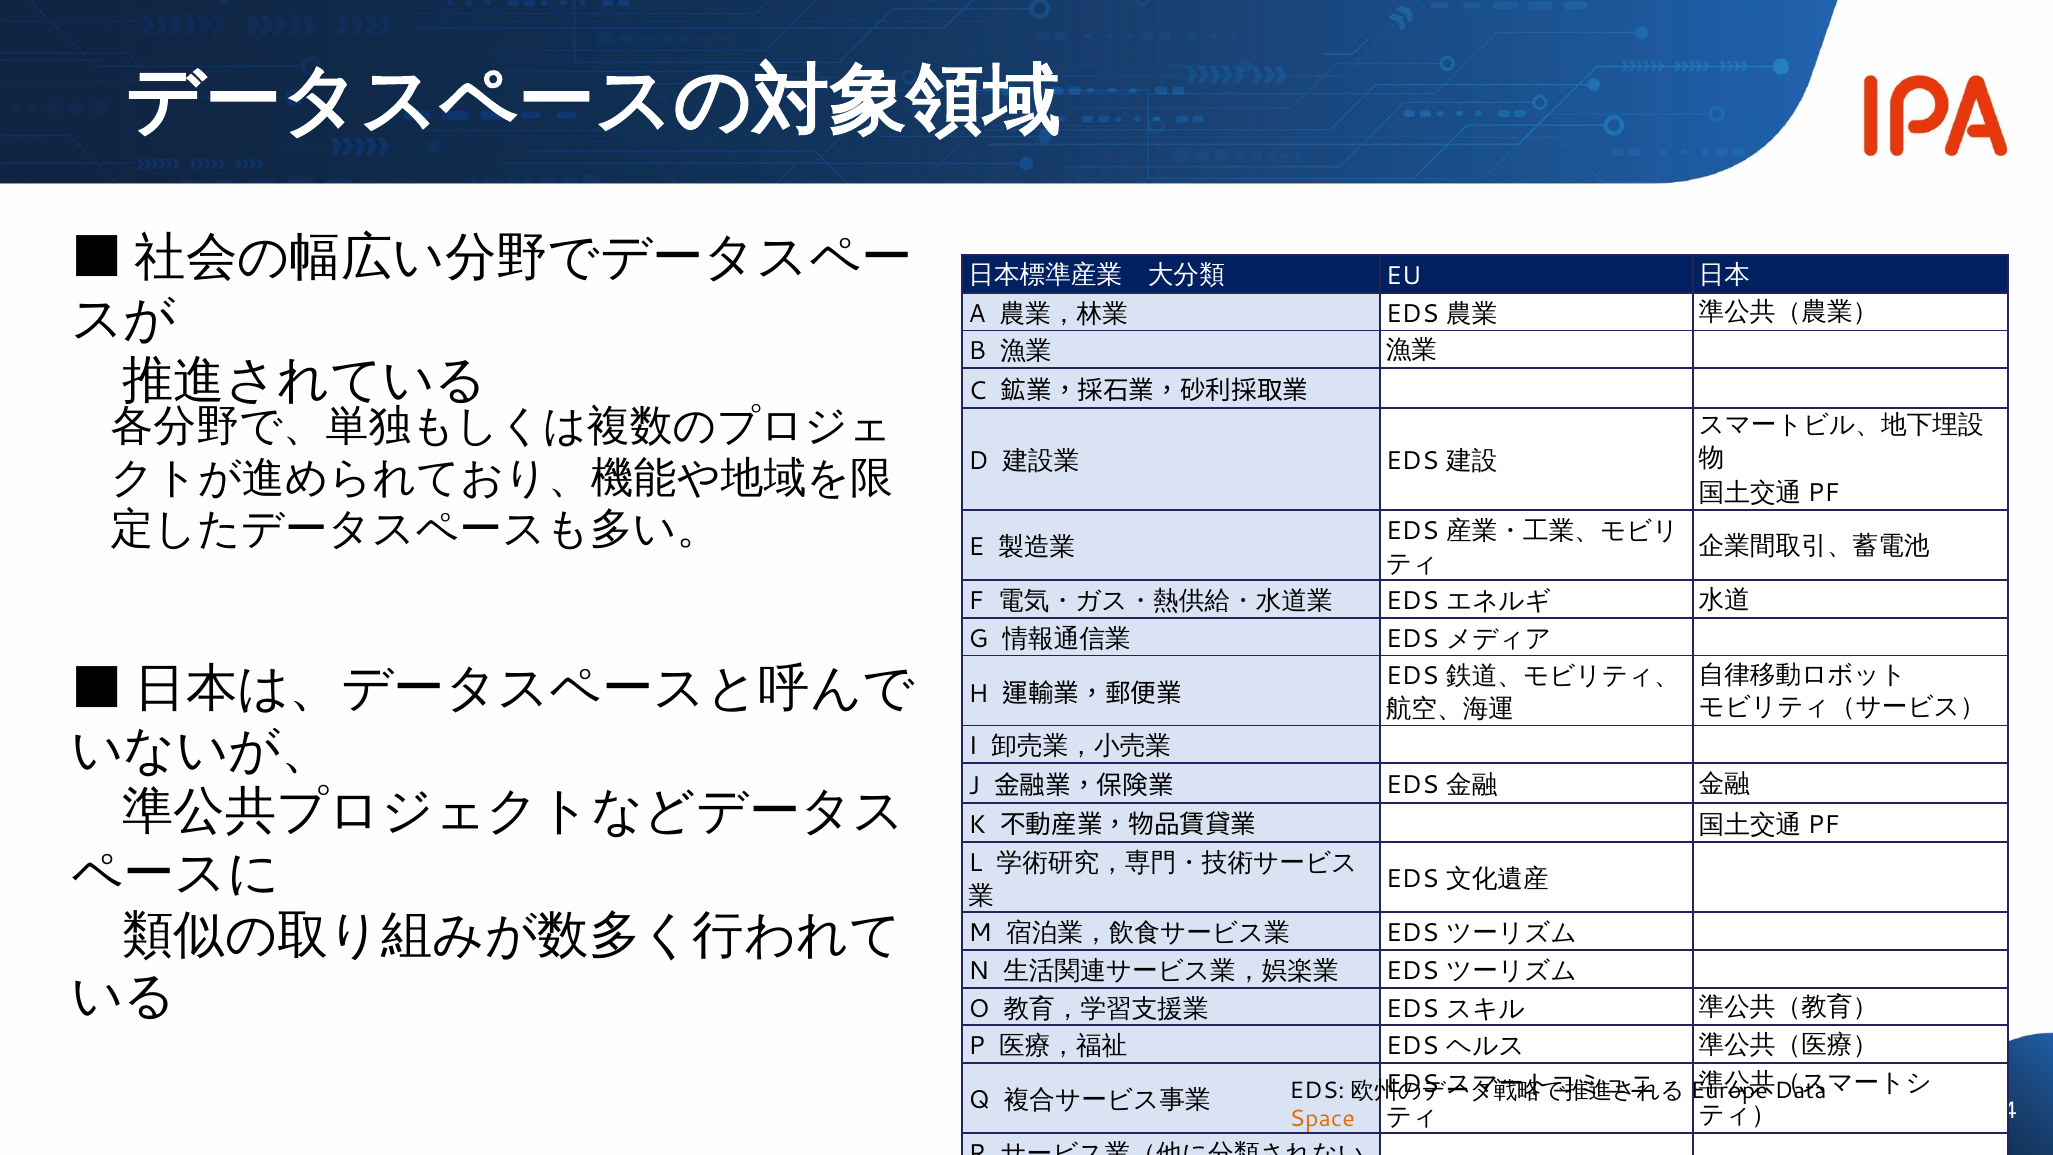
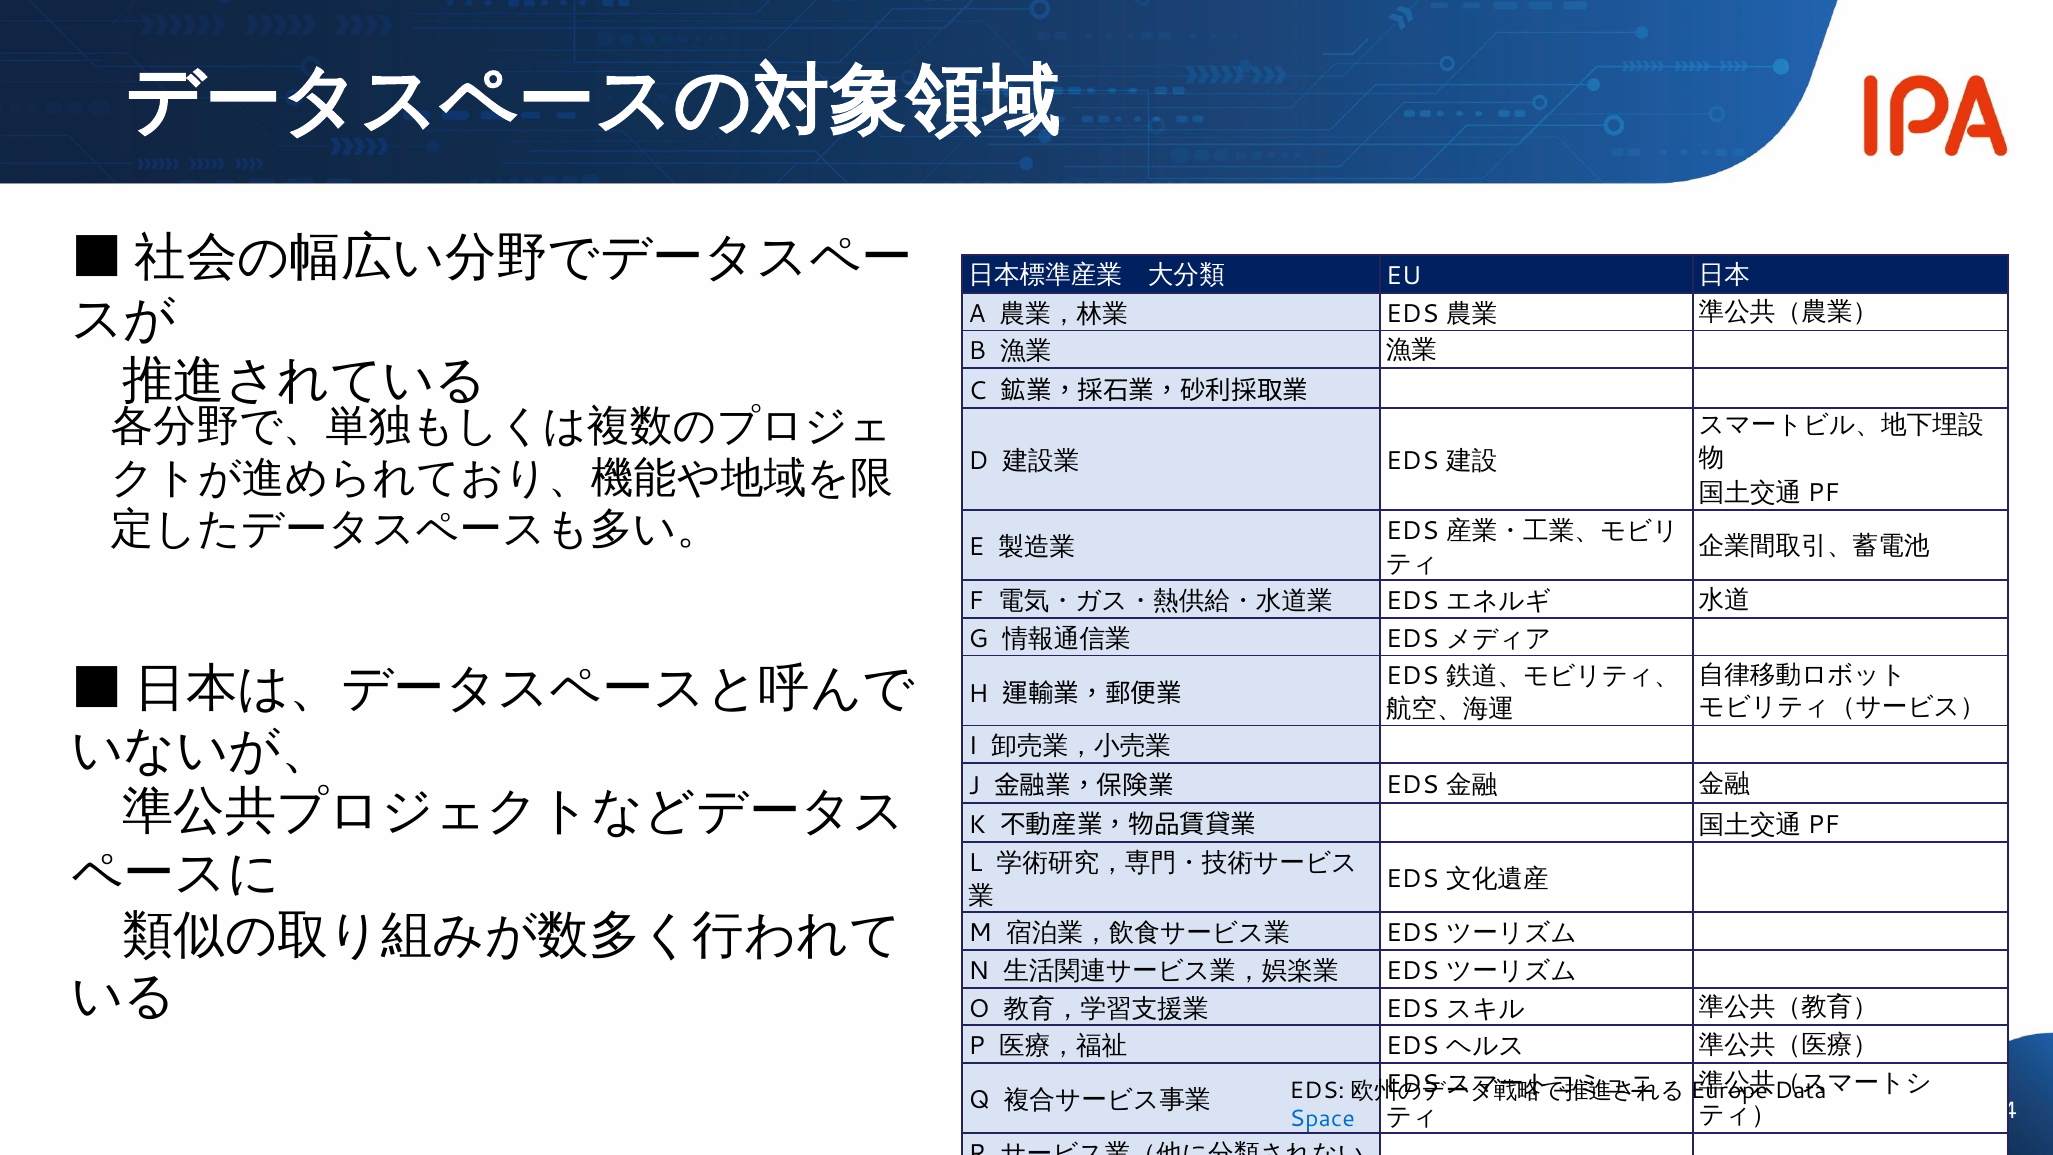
Space colour: orange -> blue
